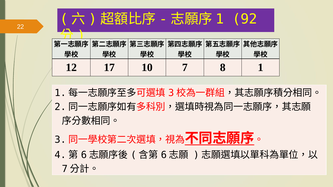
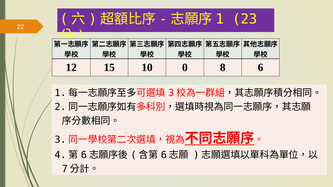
92: 92 -> 23
17: 17 -> 15
7: 7 -> 0
8 1: 1 -> 6
